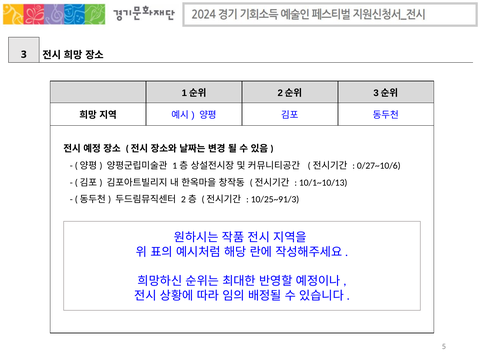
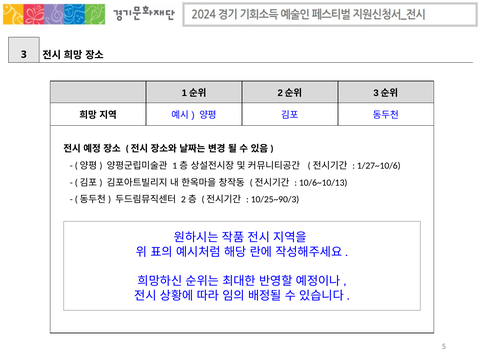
0/27~10/6: 0/27~10/6 -> 1/27~10/6
10/1~10/13: 10/1~10/13 -> 10/6~10/13
10/25~91/3: 10/25~91/3 -> 10/25~90/3
